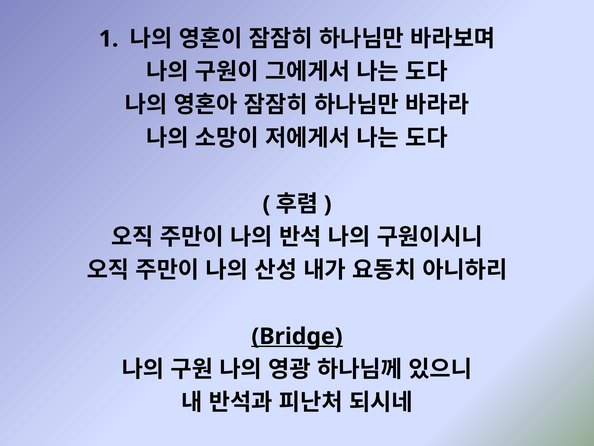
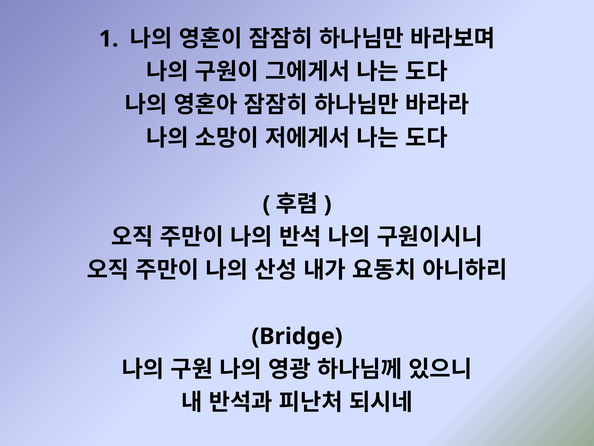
Bridge underline: present -> none
